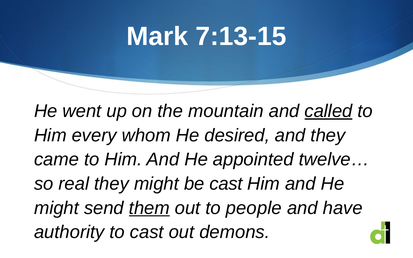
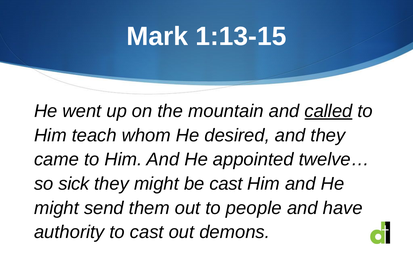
7:13-15: 7:13-15 -> 1:13-15
every: every -> teach
real: real -> sick
them underline: present -> none
